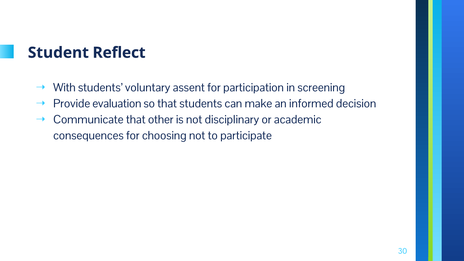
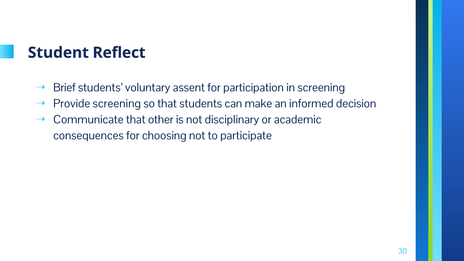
With: With -> Brief
Provide evaluation: evaluation -> screening
